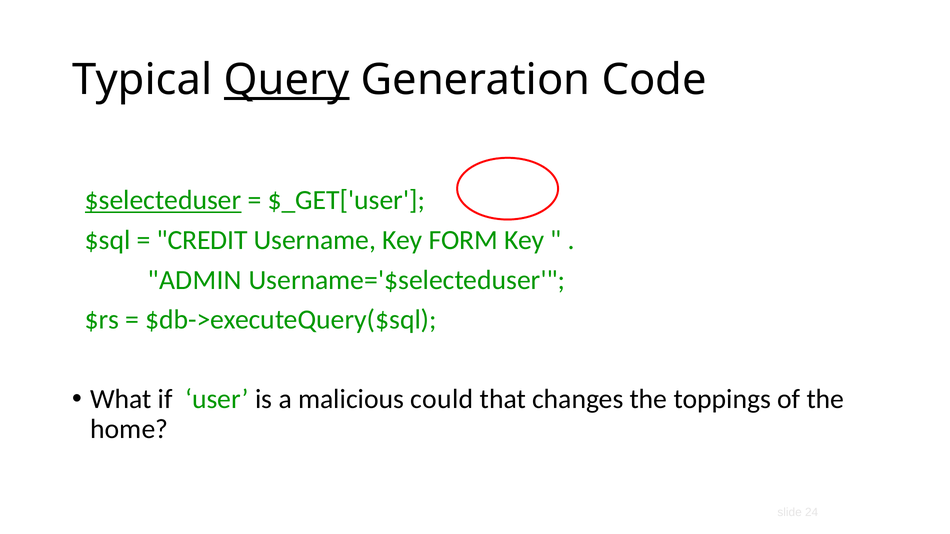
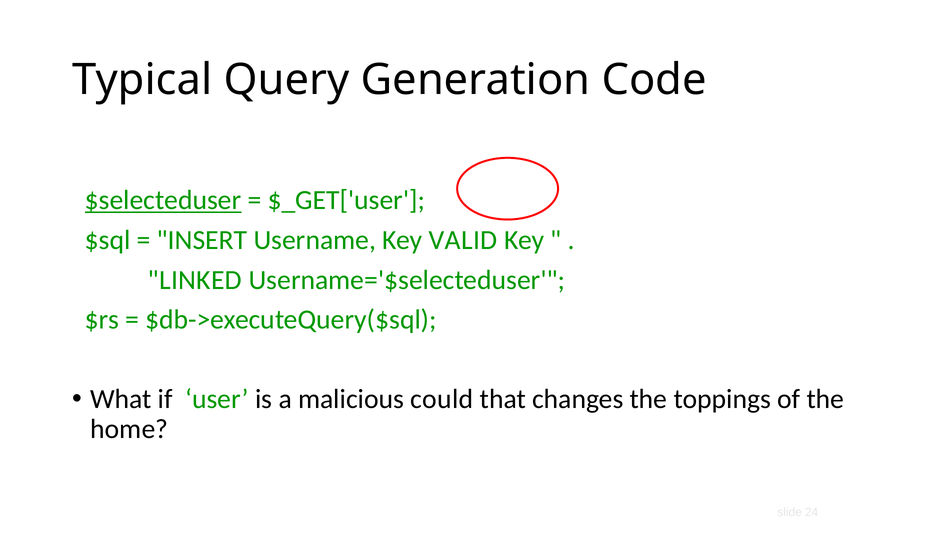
Query underline: present -> none
CREDIT: CREDIT -> INSERT
FORM: FORM -> VALID
ADMIN: ADMIN -> LINKED
